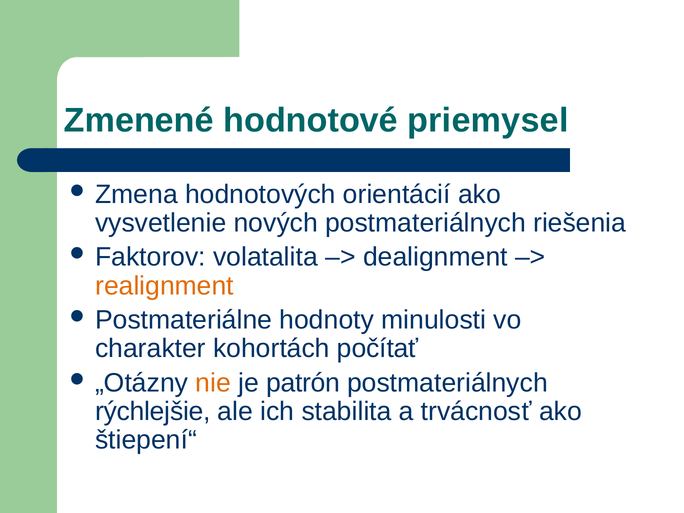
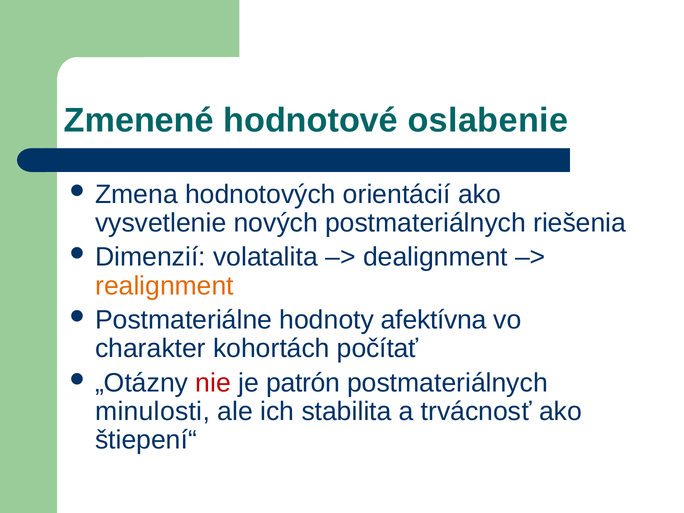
priemysel: priemysel -> oslabenie
Faktorov: Faktorov -> Dimenzií
minulosti: minulosti -> afektívna
nie colour: orange -> red
rýchlejšie: rýchlejšie -> minulosti
